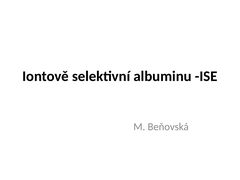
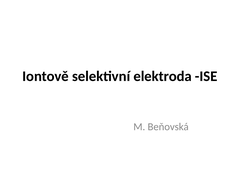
albuminu: albuminu -> elektroda
